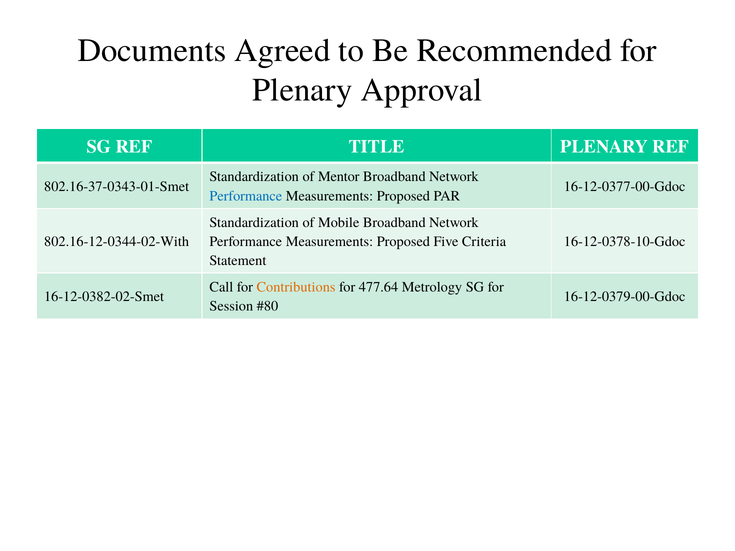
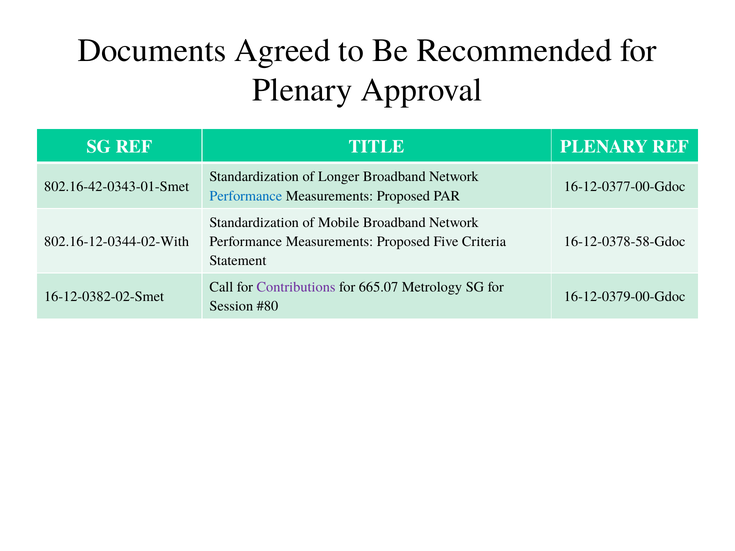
Mentor: Mentor -> Longer
802.16-37-0343-01-Smet: 802.16-37-0343-01-Smet -> 802.16-42-0343-01-Smet
16-12-0378-10-Gdoc: 16-12-0378-10-Gdoc -> 16-12-0378-58-Gdoc
Contributions colour: orange -> purple
477.64: 477.64 -> 665.07
